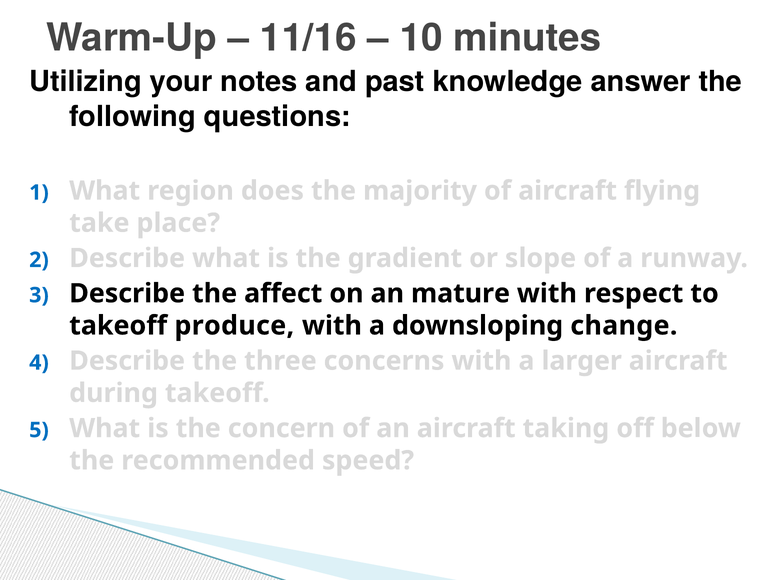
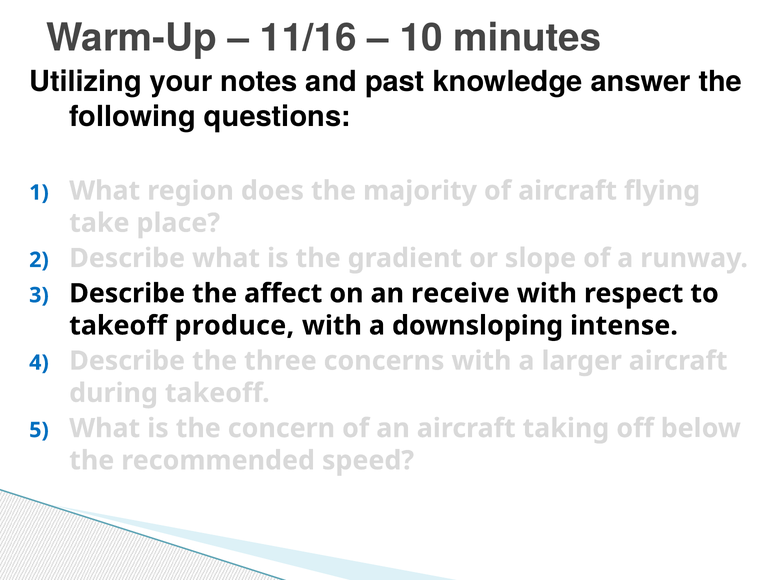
mature: mature -> receive
change: change -> intense
